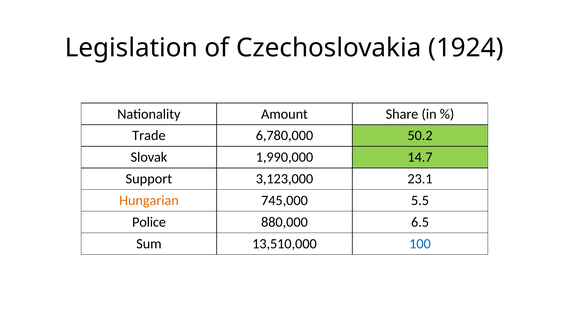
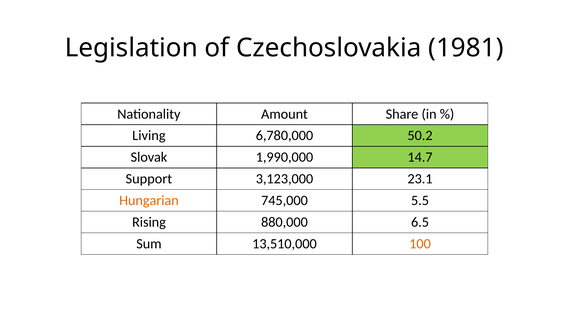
1924: 1924 -> 1981
Trade: Trade -> Living
Police: Police -> Rising
100 colour: blue -> orange
